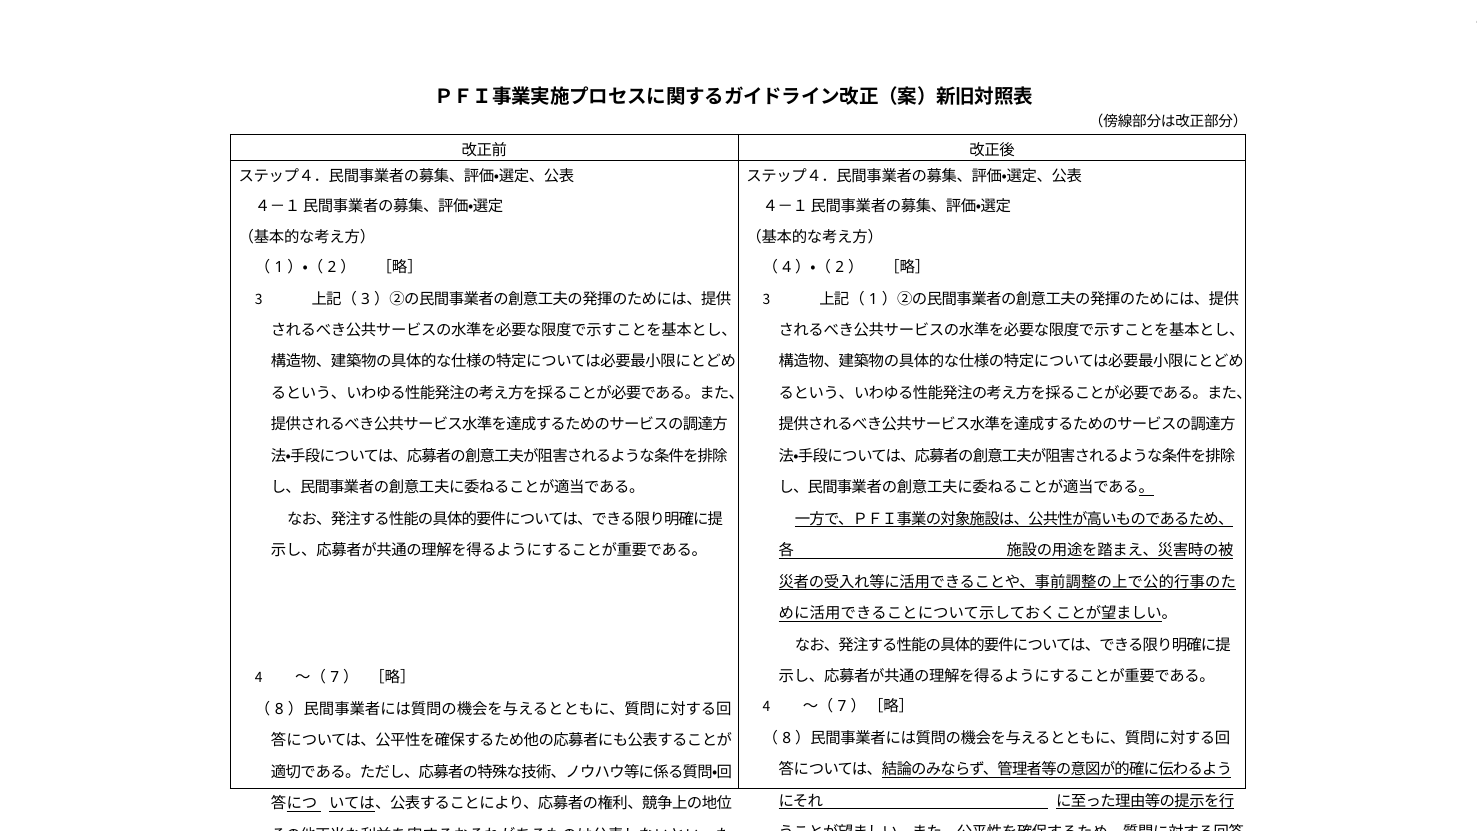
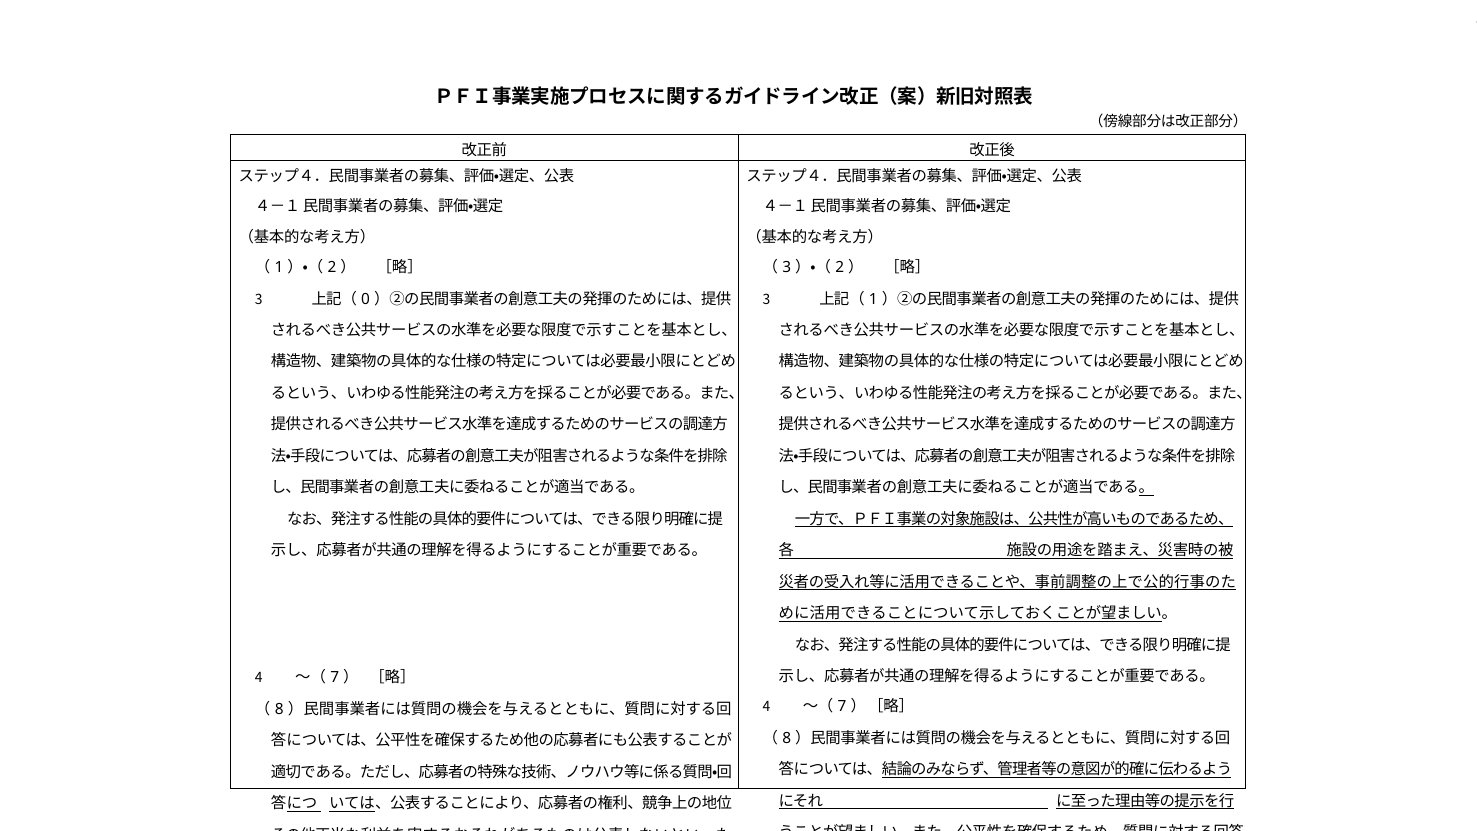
4 at (787, 267): 4 -> 3
3 at (366, 299): 3 -> 0
